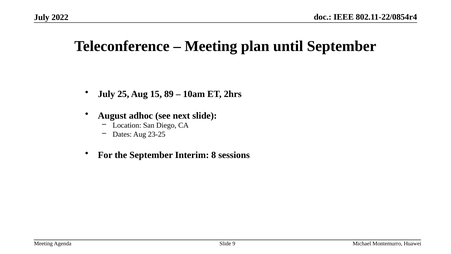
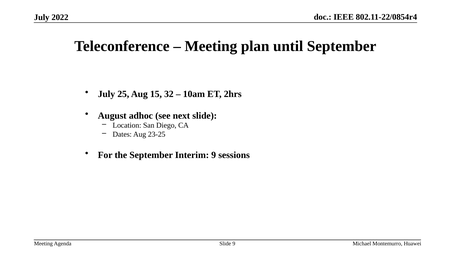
89: 89 -> 32
Interim 8: 8 -> 9
